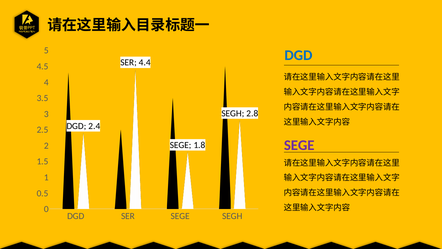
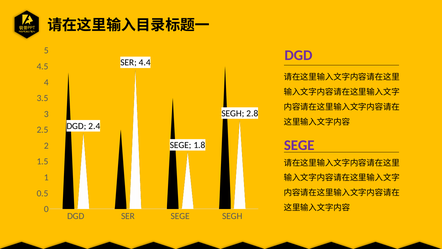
DGD at (298, 55) colour: blue -> purple
